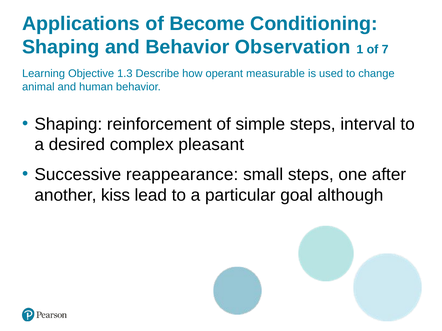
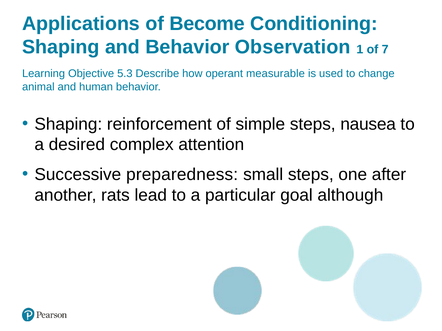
1.3: 1.3 -> 5.3
interval: interval -> nausea
pleasant: pleasant -> attention
reappearance: reappearance -> preparedness
kiss: kiss -> rats
